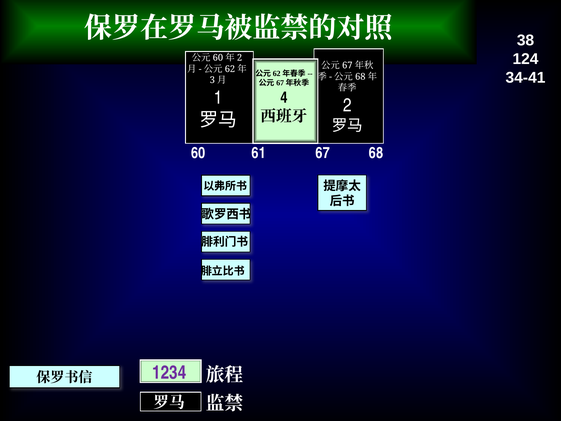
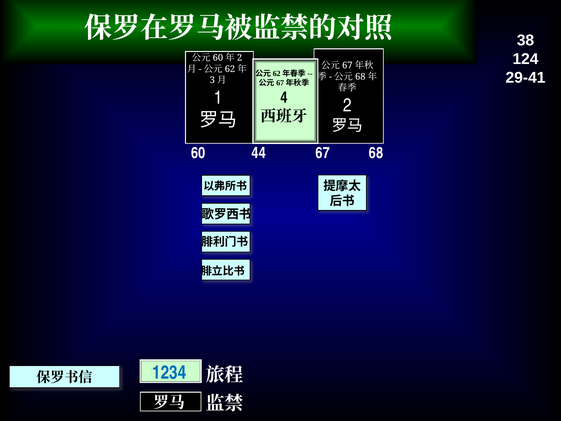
34-41: 34-41 -> 29-41
61: 61 -> 44
1234 colour: purple -> blue
